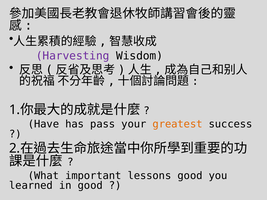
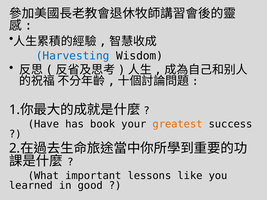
Harvesting colour: purple -> blue
pass: pass -> book
lessons good: good -> like
